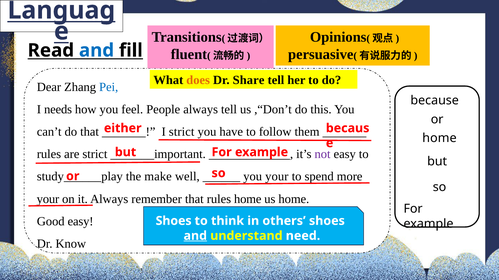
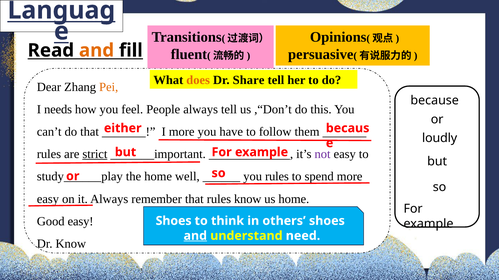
and at (97, 51) colour: blue -> orange
Pei colour: blue -> orange
I strict: strict -> more
home at (439, 138): home -> loudly
strict at (95, 154) underline: none -> present
the make: make -> home
you your: your -> rules
your at (48, 199): your -> easy
rules home: home -> know
